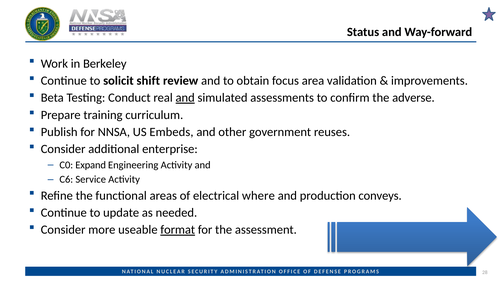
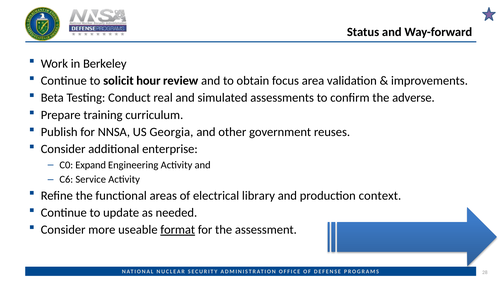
shift: shift -> hour
and at (185, 98) underline: present -> none
Embeds: Embeds -> Georgia
where: where -> library
conveys: conveys -> context
